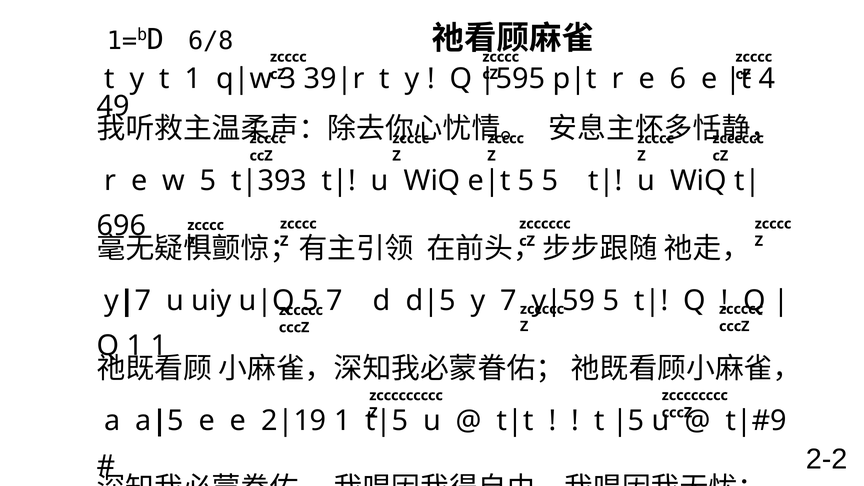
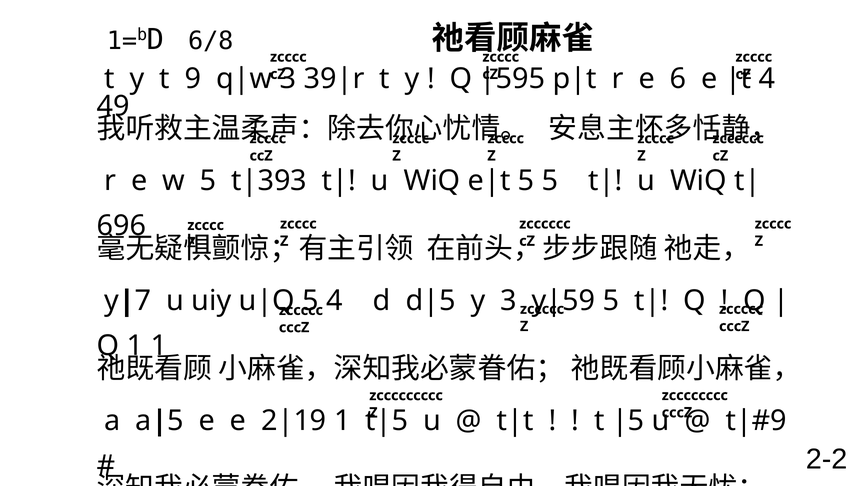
t 1: 1 -> 9
7 at (335, 301): 7 -> 4
y 7: 7 -> 3
